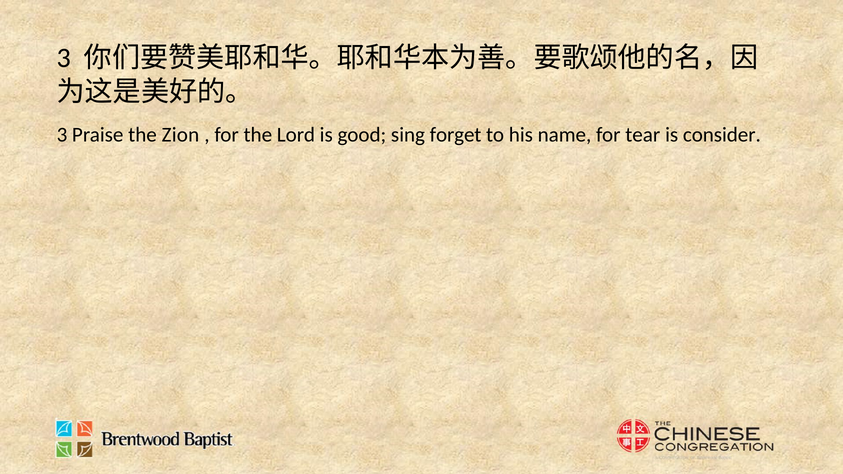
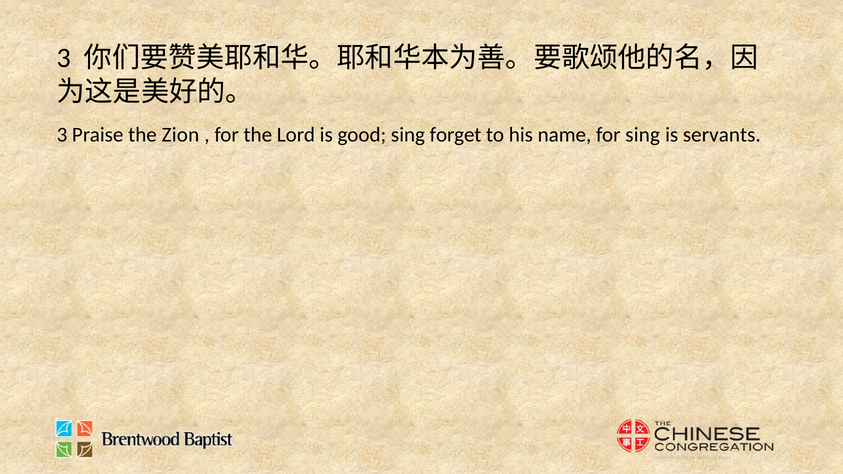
for tear: tear -> sing
consider: consider -> servants
